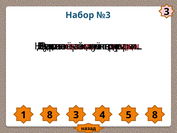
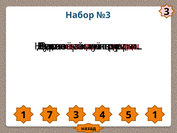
1 8: 8 -> 7
5 8: 8 -> 1
